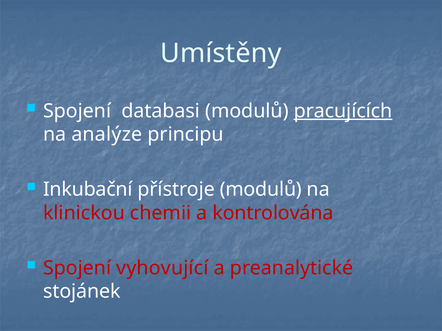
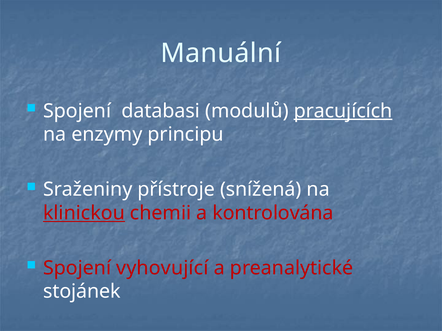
Umístěny: Umístěny -> Manuální
analýze: analýze -> enzymy
Inkubační: Inkubační -> Sraženiny
přístroje modulů: modulů -> snížená
klinickou underline: none -> present
